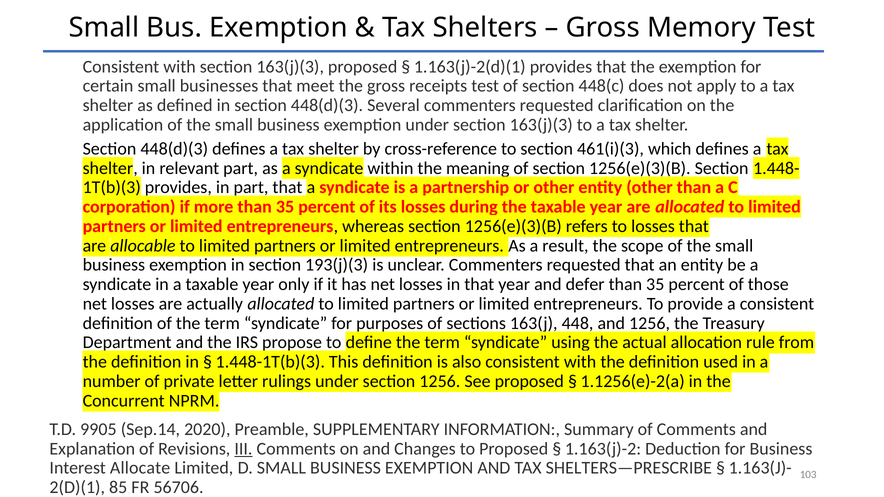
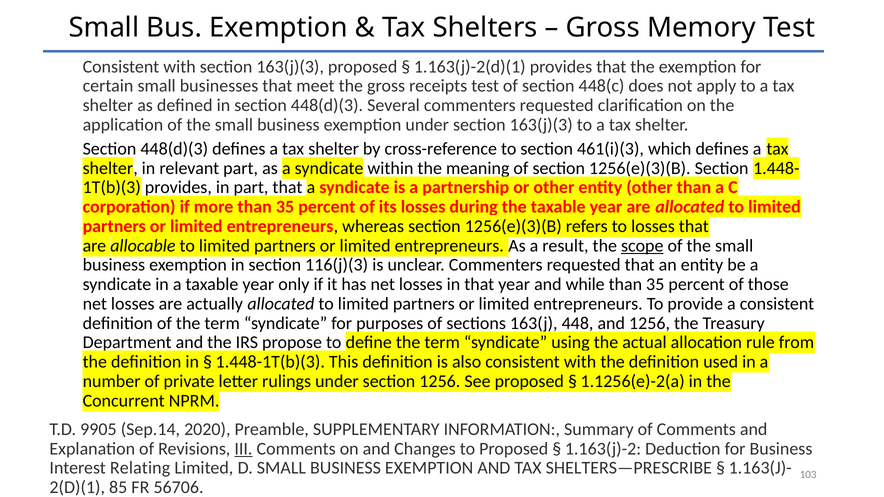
scope underline: none -> present
193(j)(3: 193(j)(3 -> 116(j)(3
defer: defer -> while
Allocate: Allocate -> Relating
